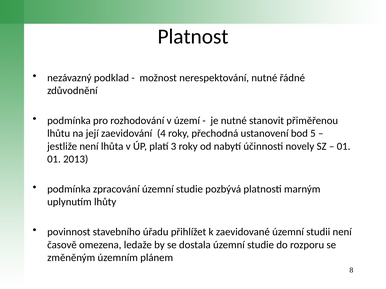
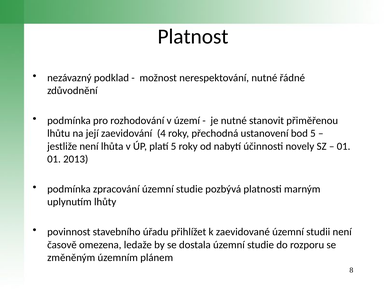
platí 3: 3 -> 5
